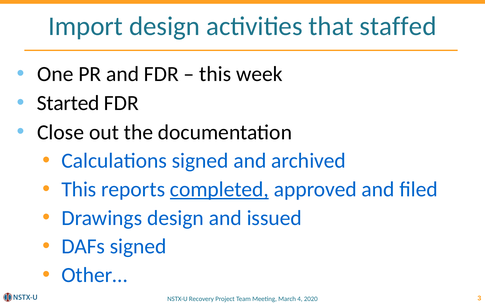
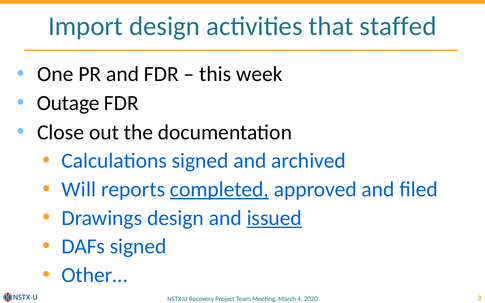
Started: Started -> Outage
This at (79, 189): This -> Will
issued underline: none -> present
